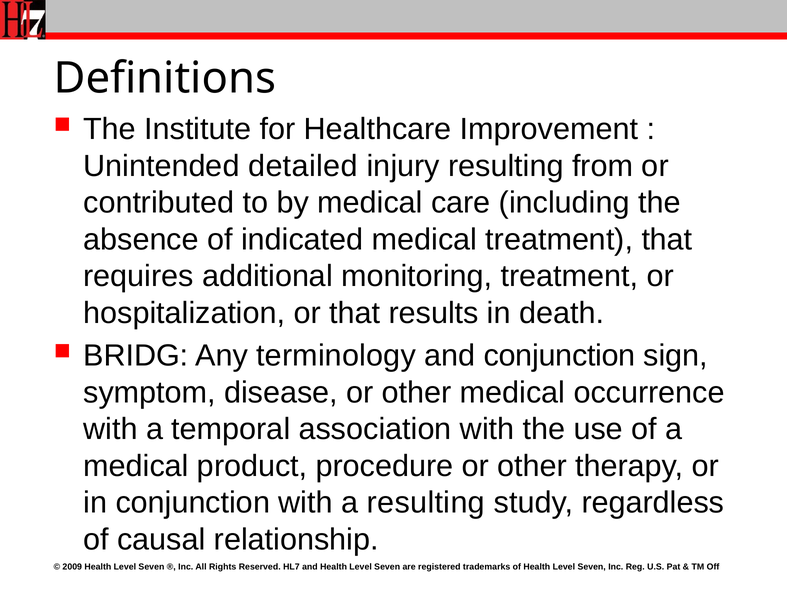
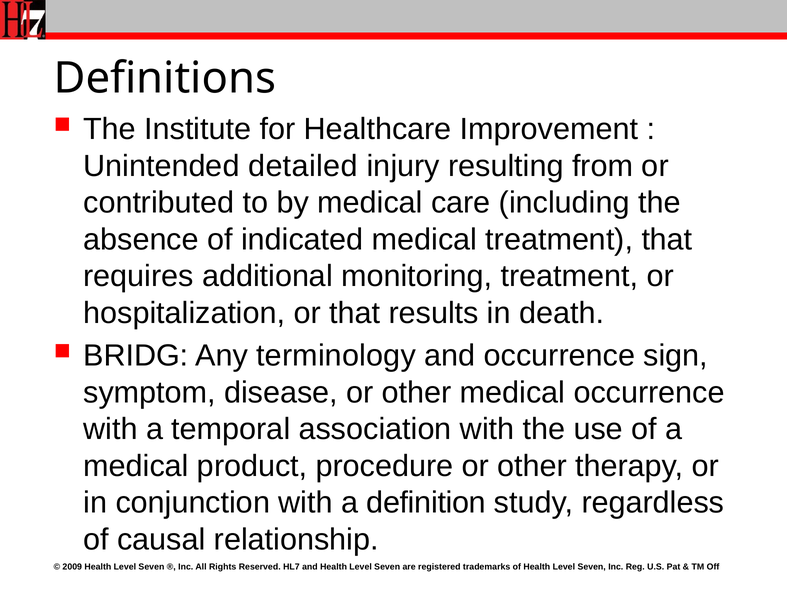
and conjunction: conjunction -> occurrence
a resulting: resulting -> definition
